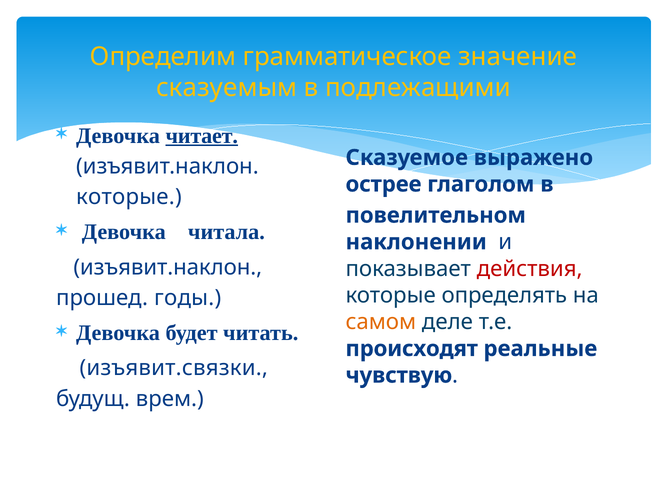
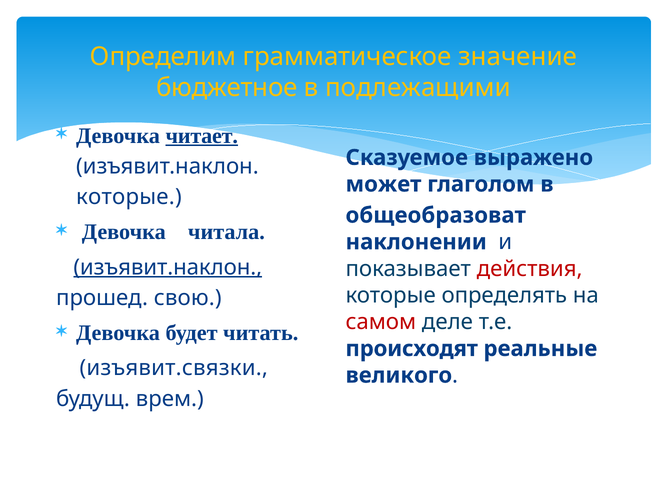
сказуемым: сказуемым -> бюджетное
острее: острее -> может
повелительном: повелительном -> общеобразоват
изъявит.наклон at (168, 267) underline: none -> present
годы: годы -> свою
самом colour: orange -> red
чувствую: чувствую -> великого
